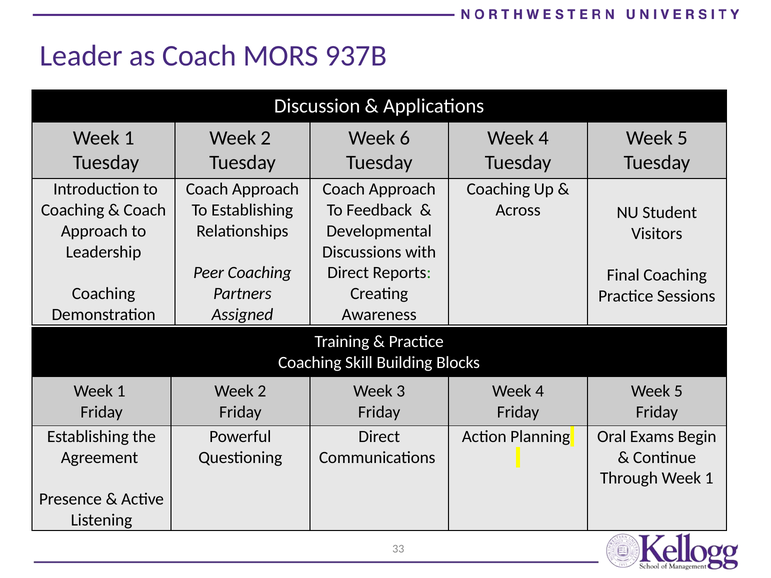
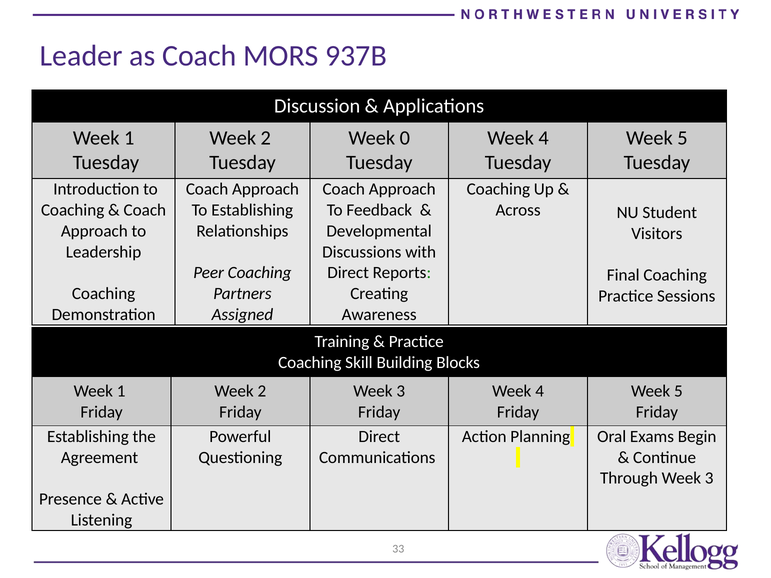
6: 6 -> 0
Through Week 1: 1 -> 3
